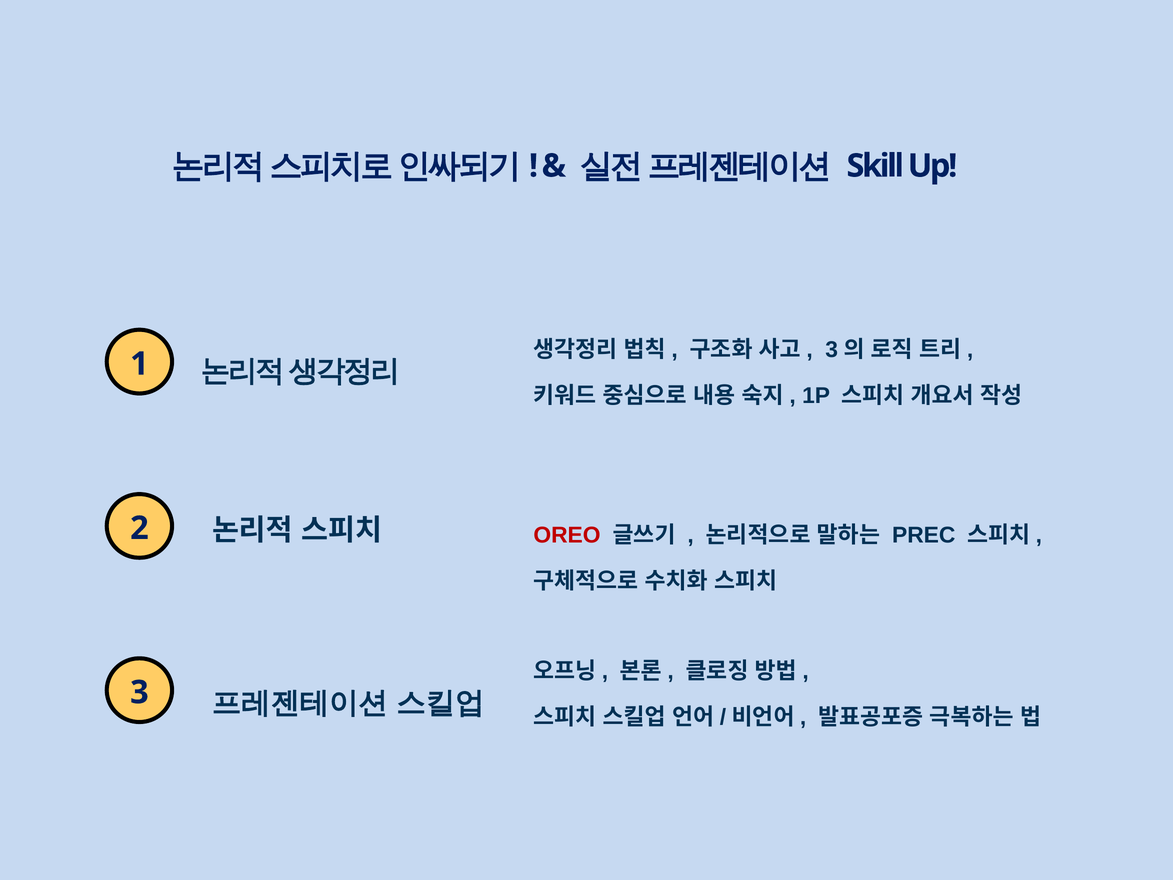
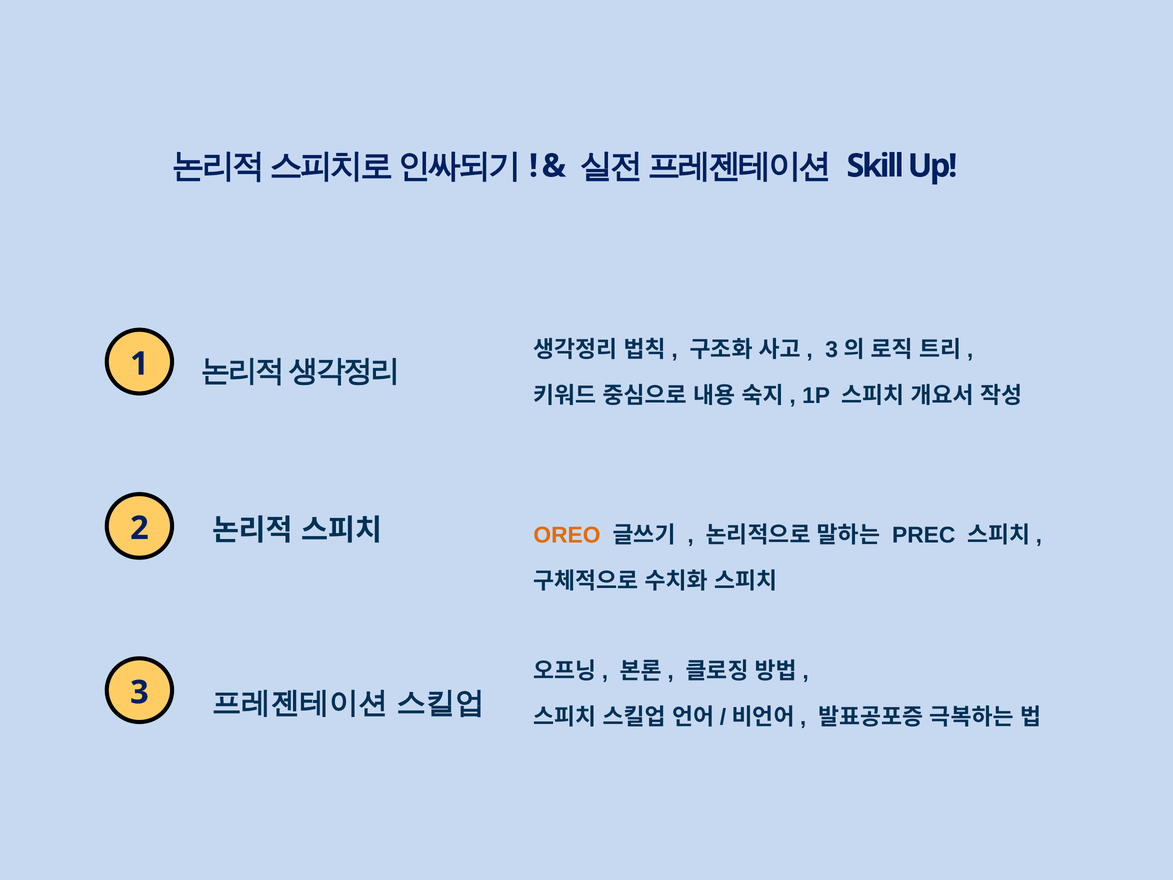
OREO colour: red -> orange
